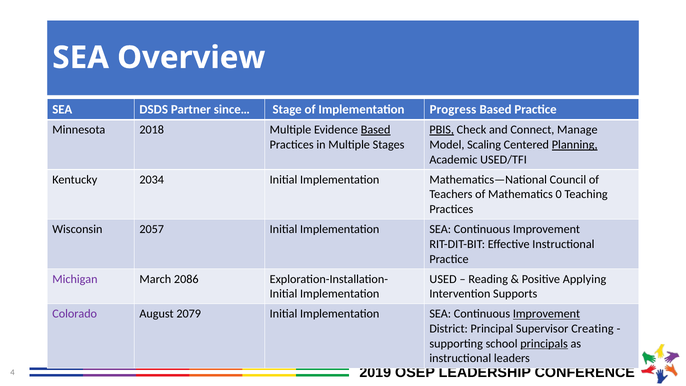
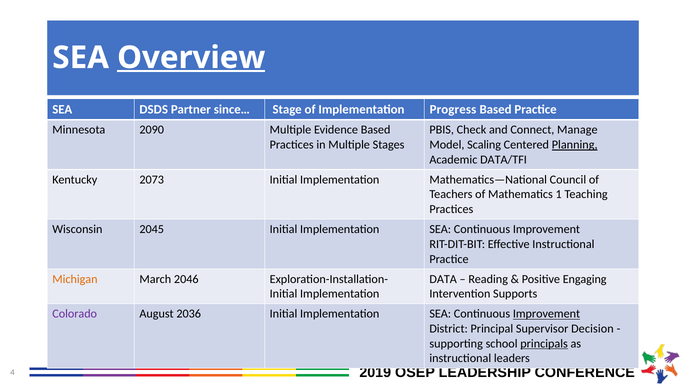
Overview underline: none -> present
2018: 2018 -> 2090
Based at (376, 130) underline: present -> none
PBIS underline: present -> none
USED/TFI: USED/TFI -> DATA/TFI
2034: 2034 -> 2073
0: 0 -> 1
2057: 2057 -> 2045
Michigan colour: purple -> orange
2086: 2086 -> 2046
USED: USED -> DATA
Applying: Applying -> Engaging
2079: 2079 -> 2036
Creating: Creating -> Decision
